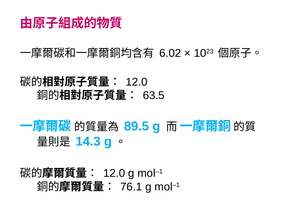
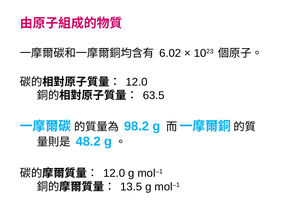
89.5: 89.5 -> 98.2
14.3: 14.3 -> 48.2
76.1: 76.1 -> 13.5
